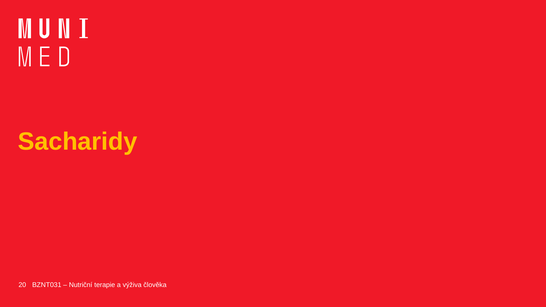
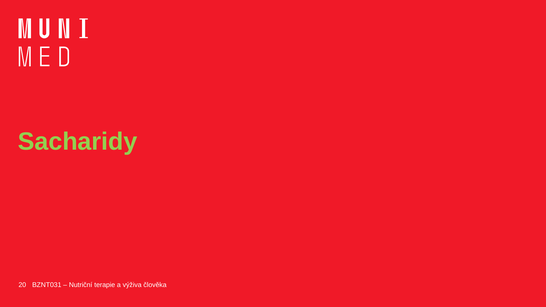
Sacharidy colour: yellow -> light green
